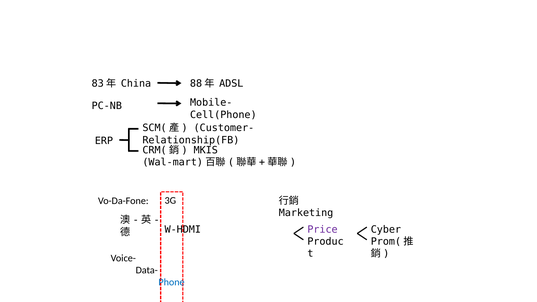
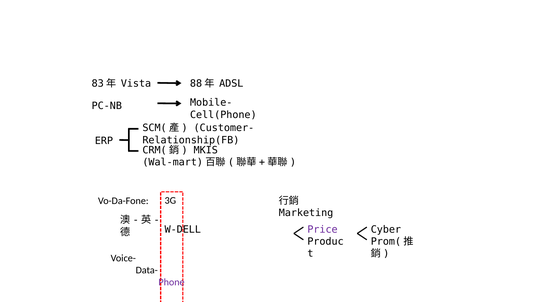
China: China -> Vista
W-HDMI: W-HDMI -> W-DELL
Phone colour: blue -> purple
